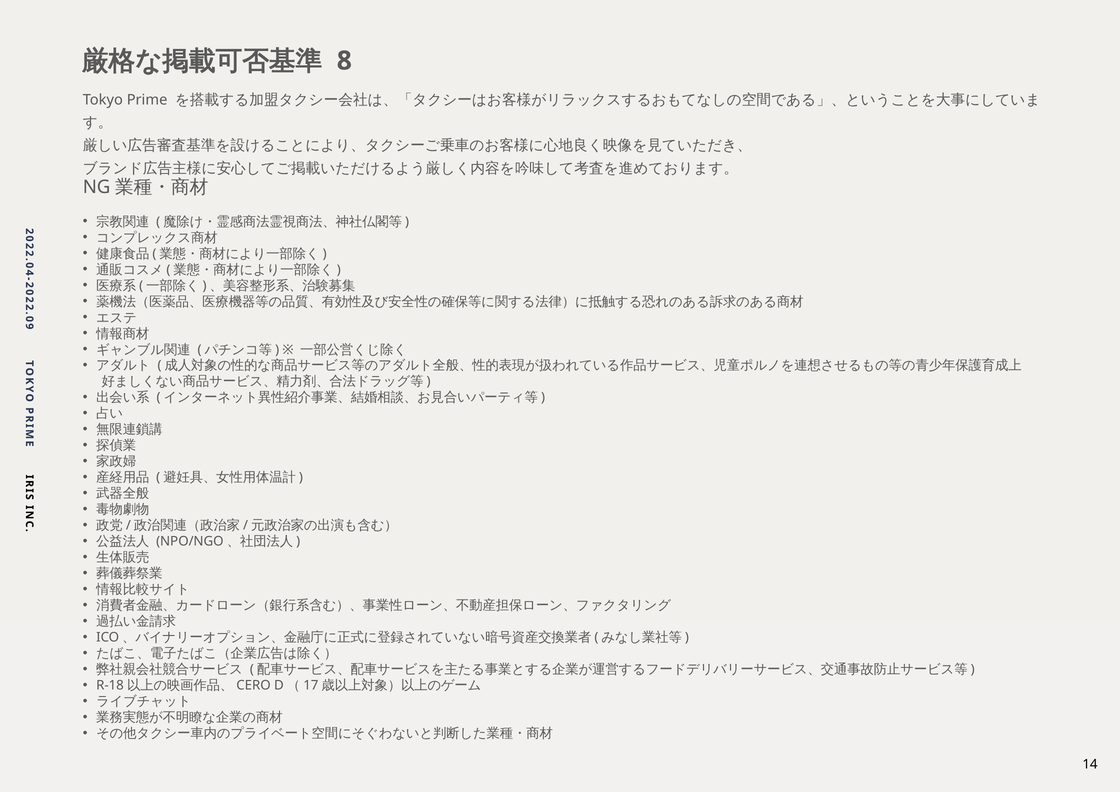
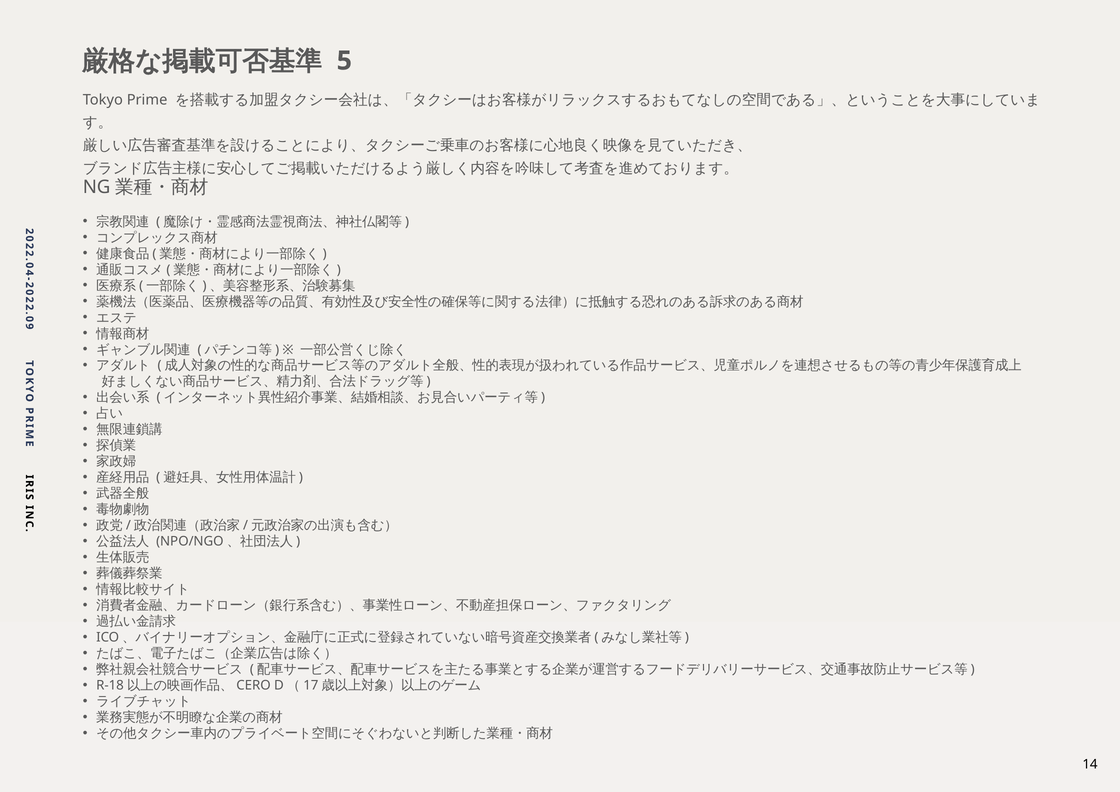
8: 8 -> 5
